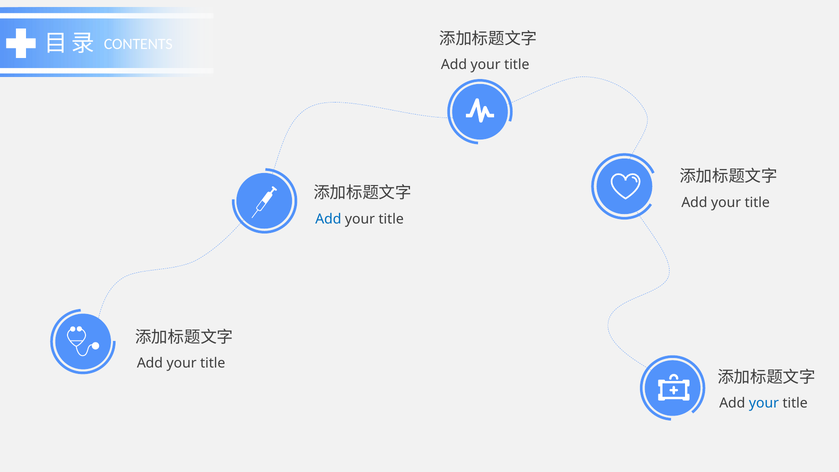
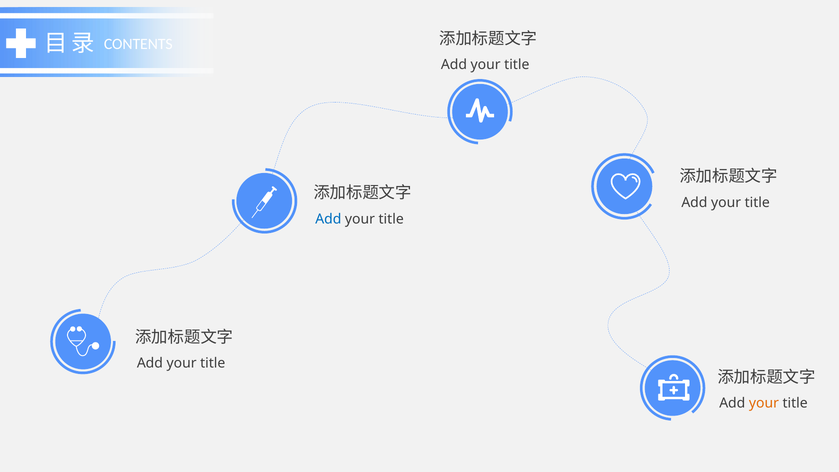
your at (764, 403) colour: blue -> orange
